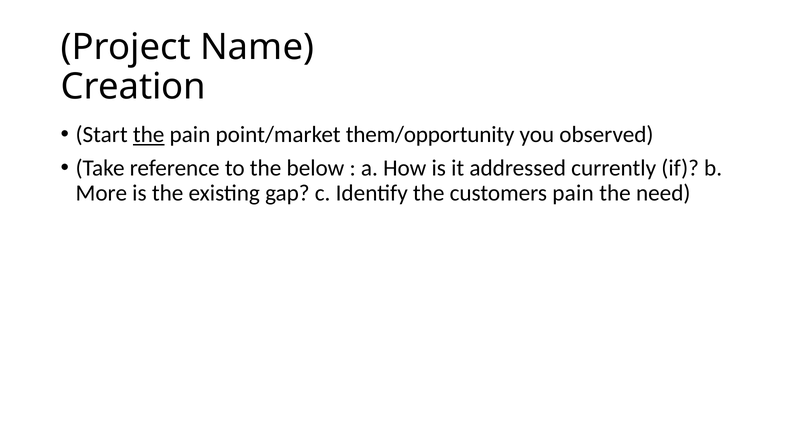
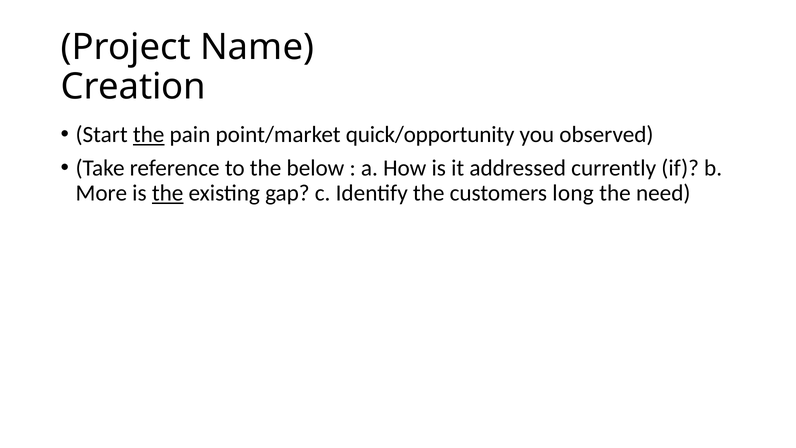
them/opportunity: them/opportunity -> quick/opportunity
the at (168, 193) underline: none -> present
customers pain: pain -> long
